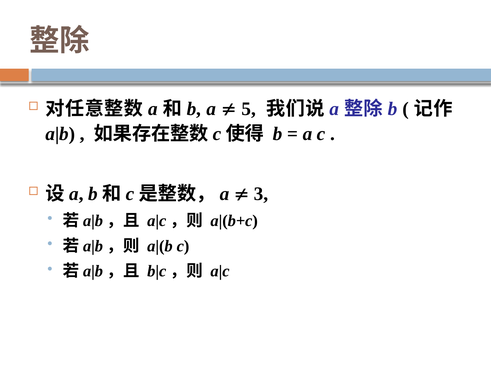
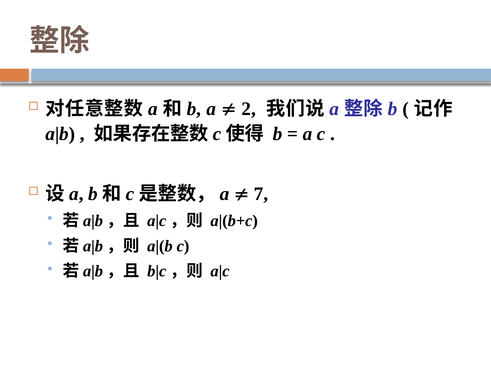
5: 5 -> 2
3: 3 -> 7
